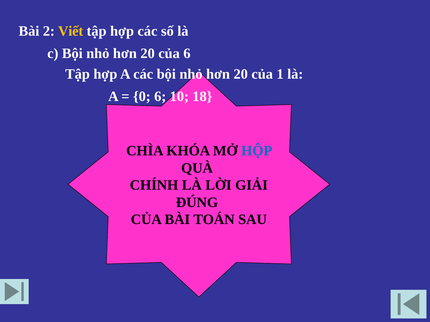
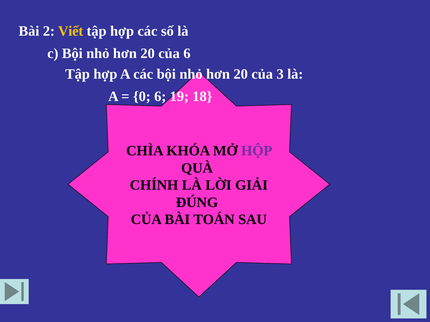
1: 1 -> 3
10: 10 -> 19
HỘP colour: blue -> purple
